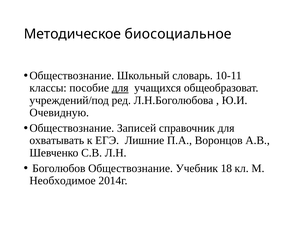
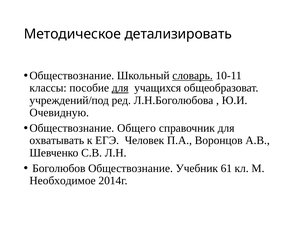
биосоциальное: биосоциальное -> детализировать
словарь underline: none -> present
Записей: Записей -> Общего
Лишние: Лишние -> Человек
18: 18 -> 61
